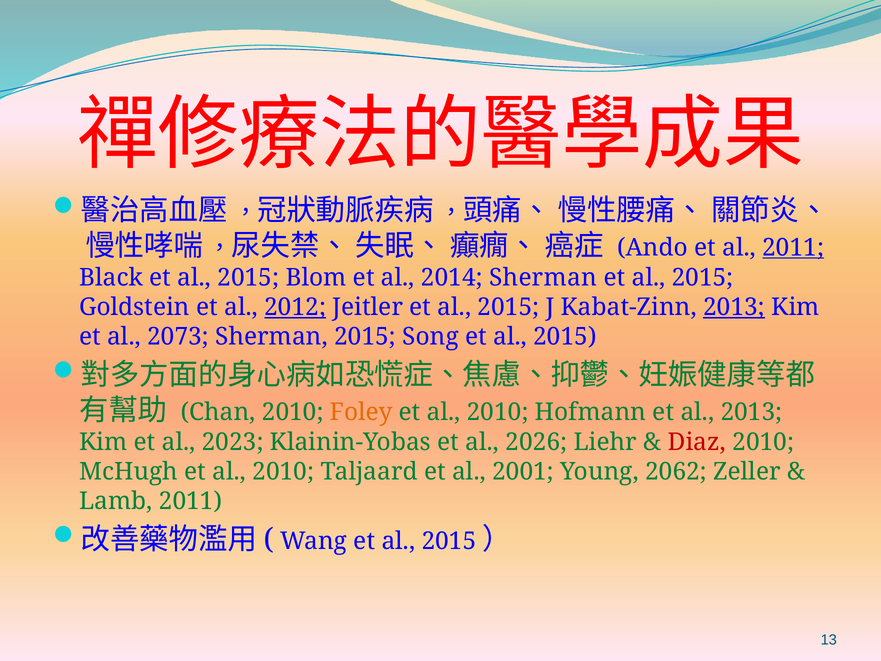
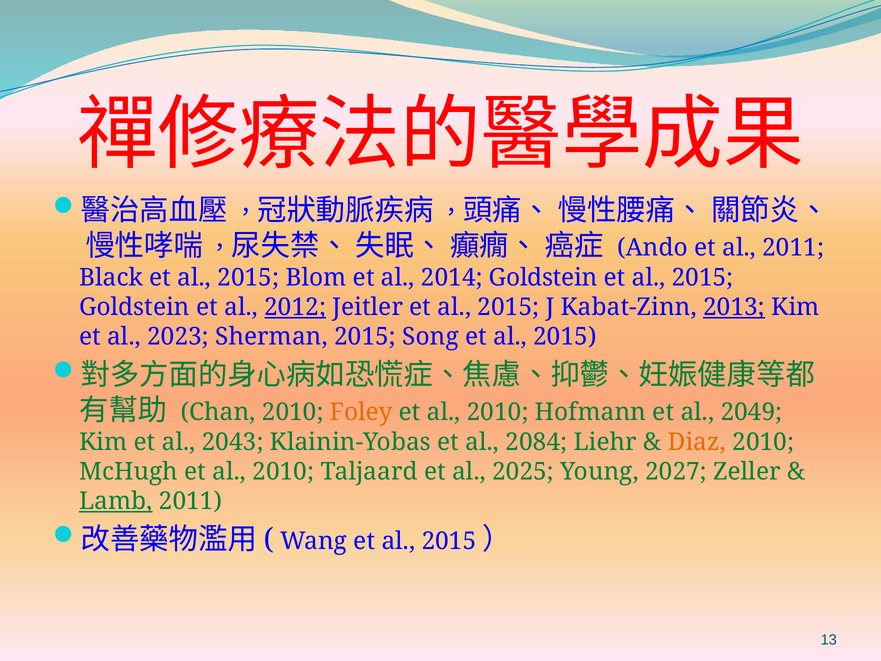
2011 at (793, 247) underline: present -> none
2014 Sherman: Sherman -> Goldstein
2073: 2073 -> 2023
al 2013: 2013 -> 2049
2023: 2023 -> 2043
2026: 2026 -> 2084
Diaz colour: red -> orange
2001: 2001 -> 2025
2062: 2062 -> 2027
Lamb underline: none -> present
